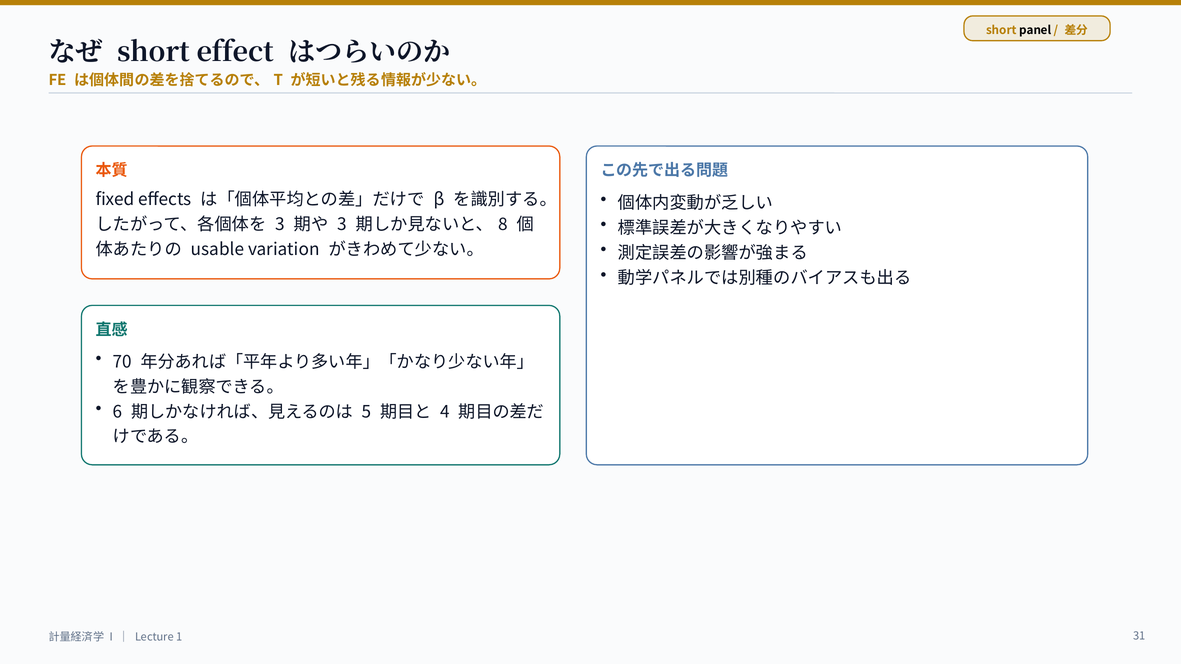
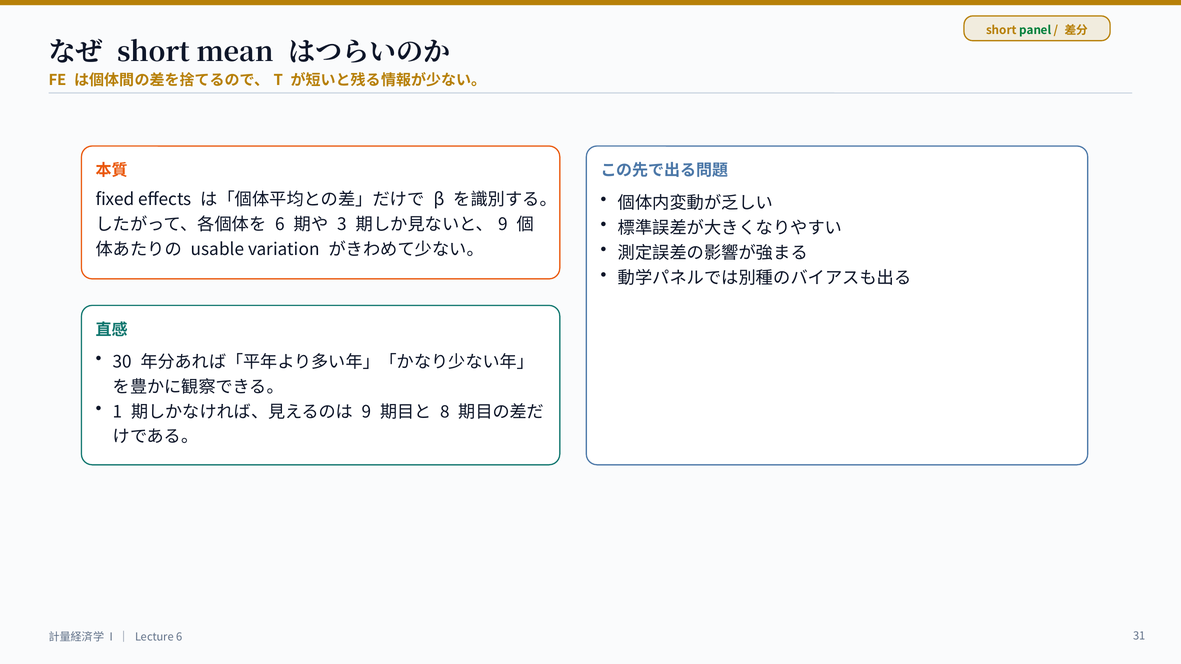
panel colour: black -> green
effect: effect -> mean
3 at (280, 225): 3 -> 6
8 at (503, 225): 8 -> 9
70: 70 -> 30
6: 6 -> 1
5 at (367, 412): 5 -> 9
4: 4 -> 8
Lecture 1: 1 -> 6
